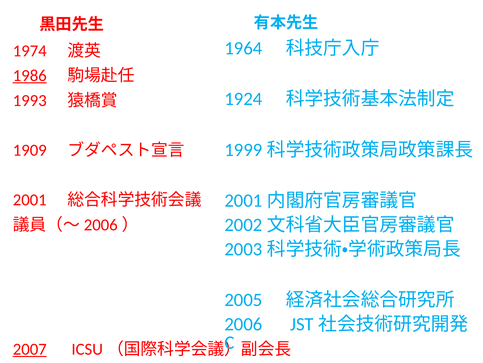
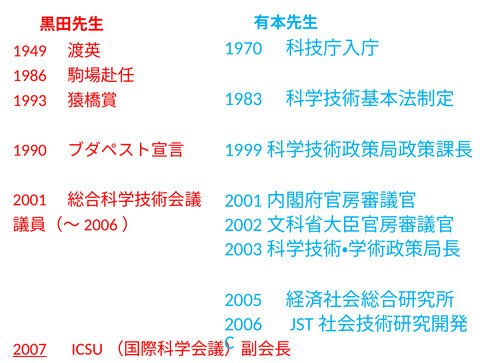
1964: 1964 -> 1970
1974: 1974 -> 1949
1986 underline: present -> none
1924: 1924 -> 1983
1909: 1909 -> 1990
